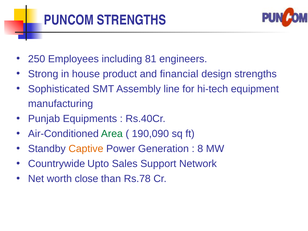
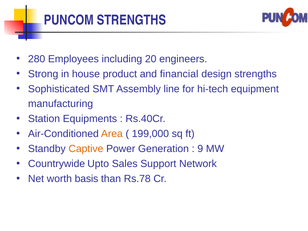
250: 250 -> 280
81: 81 -> 20
Punjab: Punjab -> Station
Area colour: green -> orange
190,090: 190,090 -> 199,000
8: 8 -> 9
close: close -> basis
